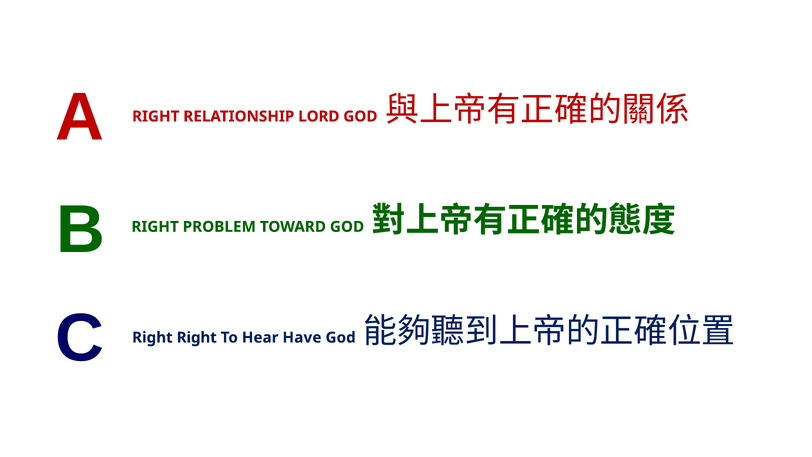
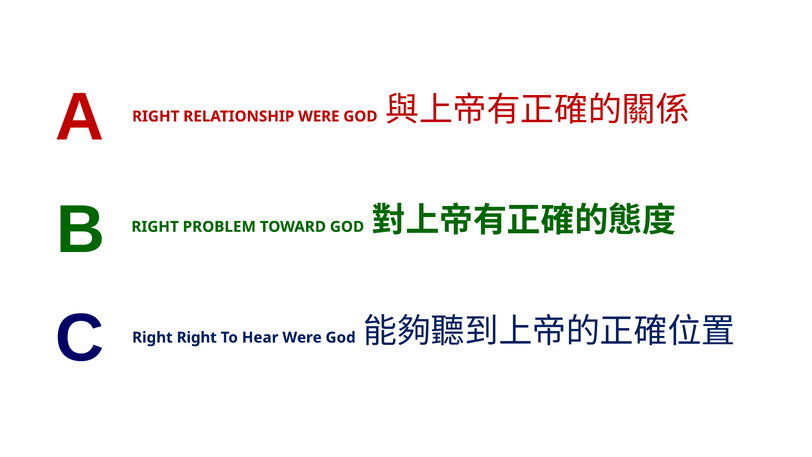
RELATIONSHIP LORD: LORD -> WERE
Hear Have: Have -> Were
